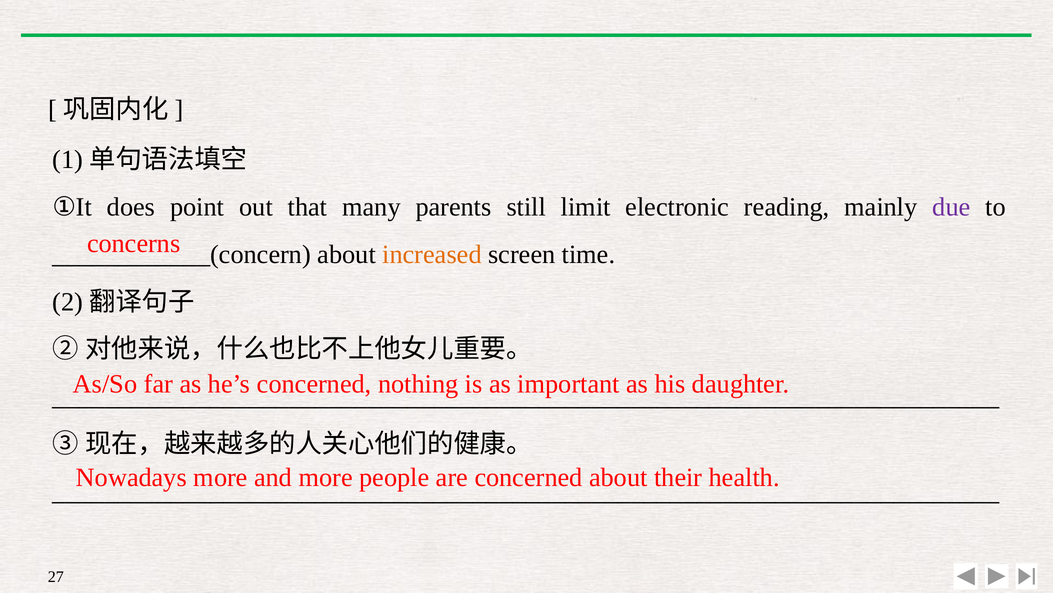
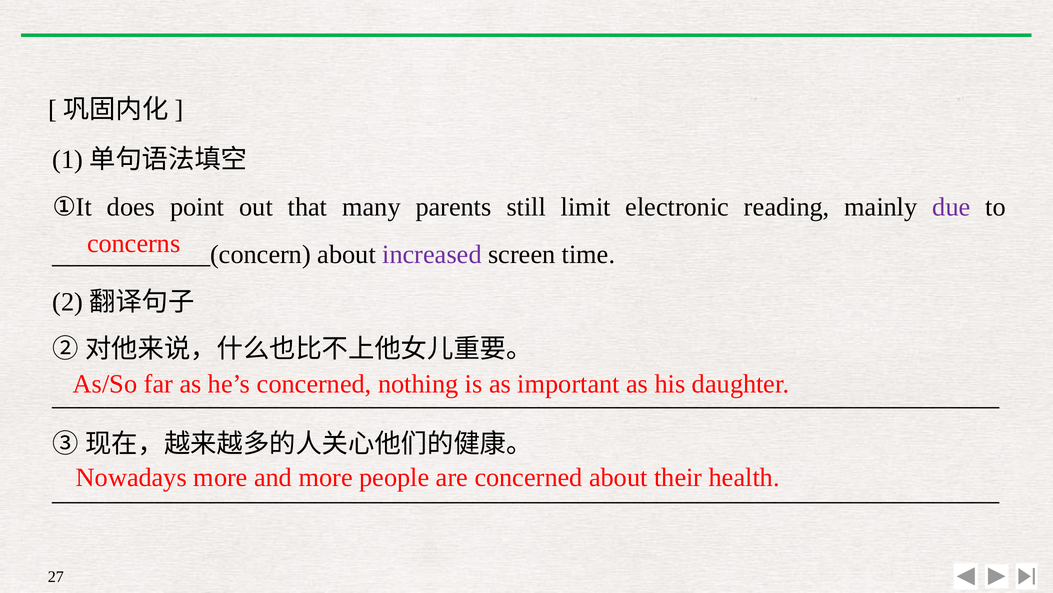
increased colour: orange -> purple
